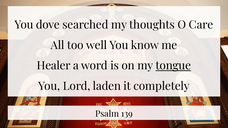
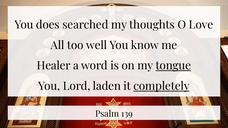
dove: dove -> does
Care: Care -> Love
completely underline: none -> present
